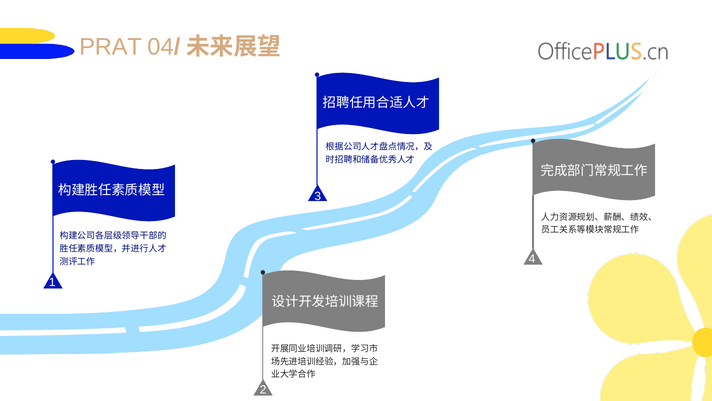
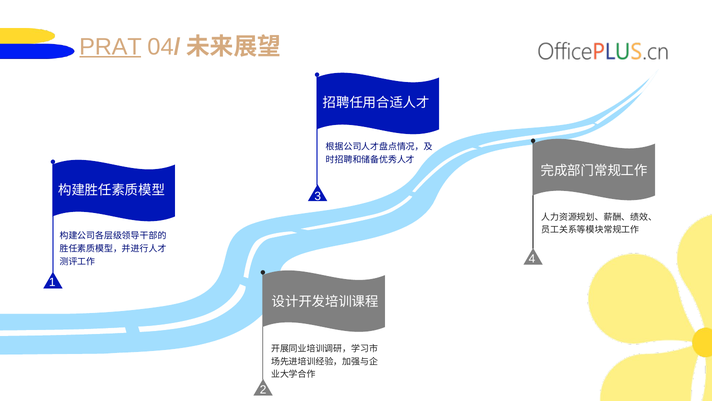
PRAT underline: none -> present
